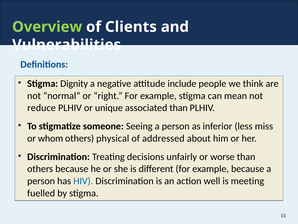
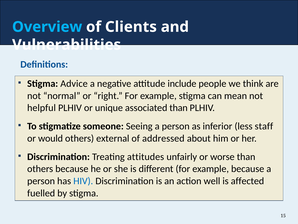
Overview colour: light green -> light blue
Dignity: Dignity -> Advice
reduce: reduce -> helpful
miss: miss -> staff
whom: whom -> would
physical: physical -> external
decisions: decisions -> attitudes
meeting: meeting -> affected
